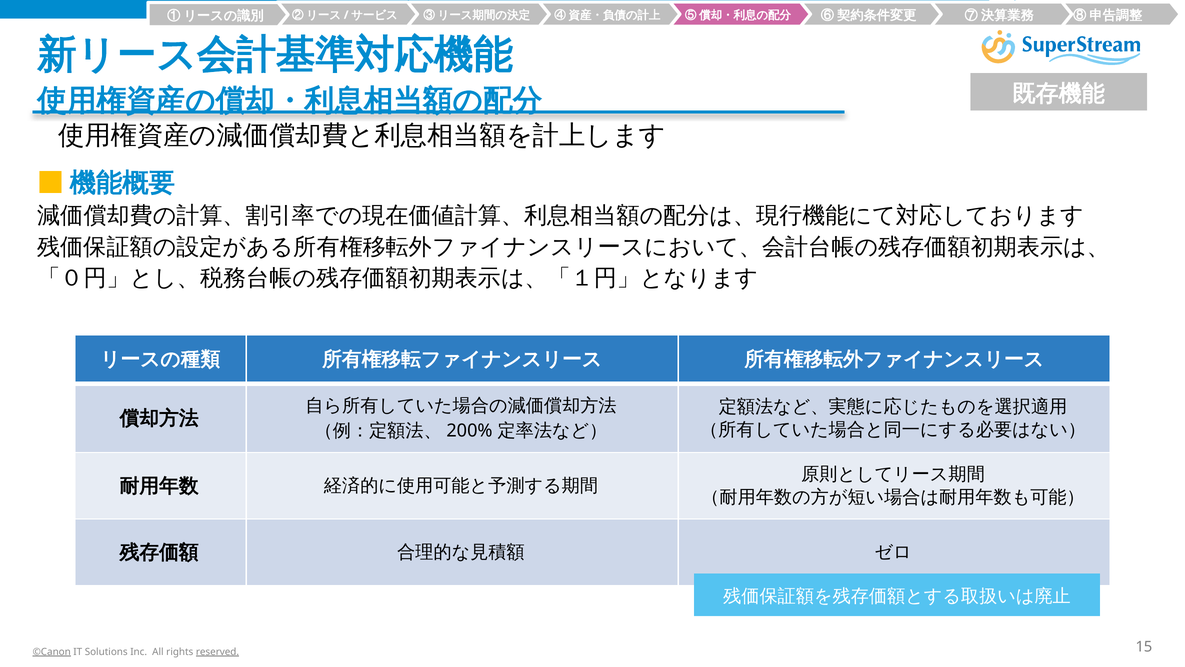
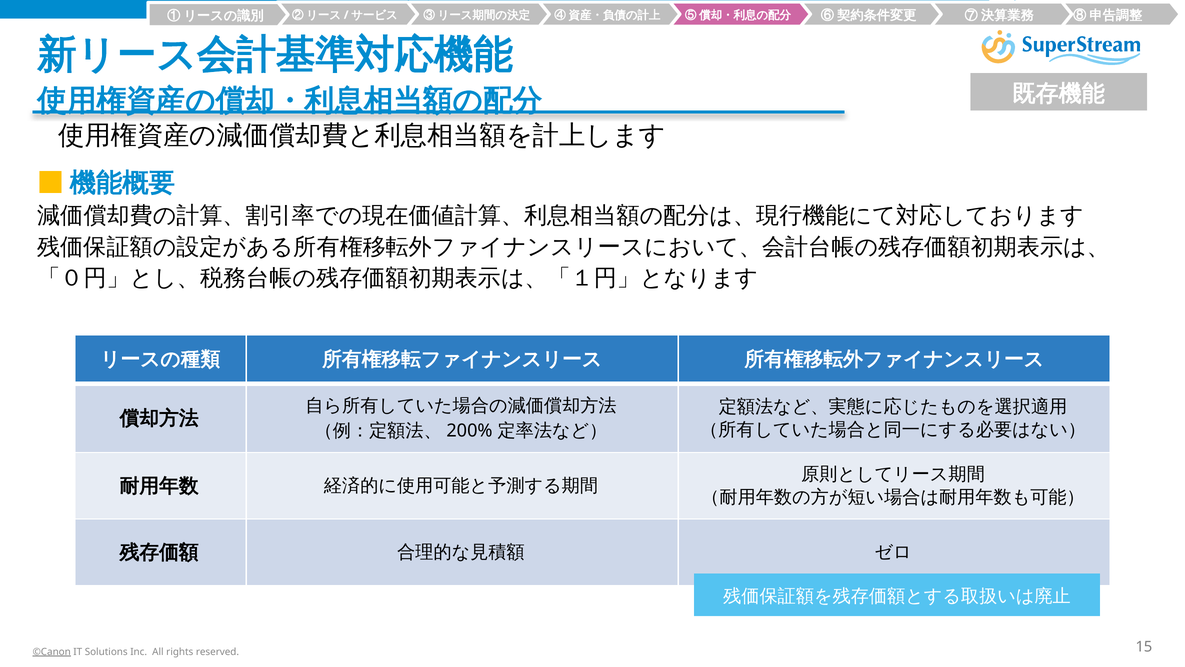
reserved underline: present -> none
